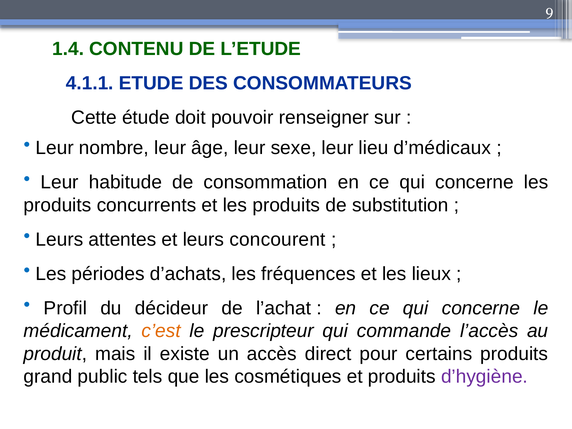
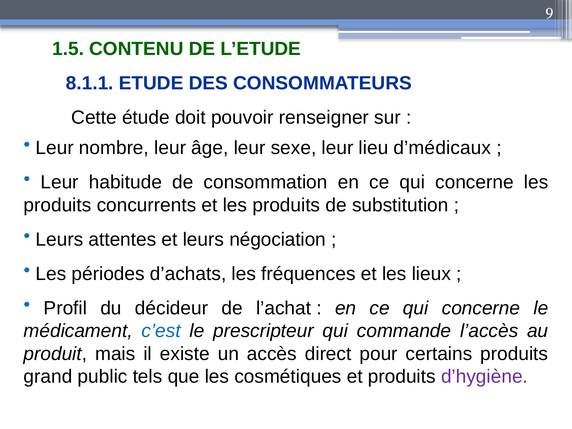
1.4: 1.4 -> 1.5
4.1.1: 4.1.1 -> 8.1.1
concourent: concourent -> négociation
c’est colour: orange -> blue
